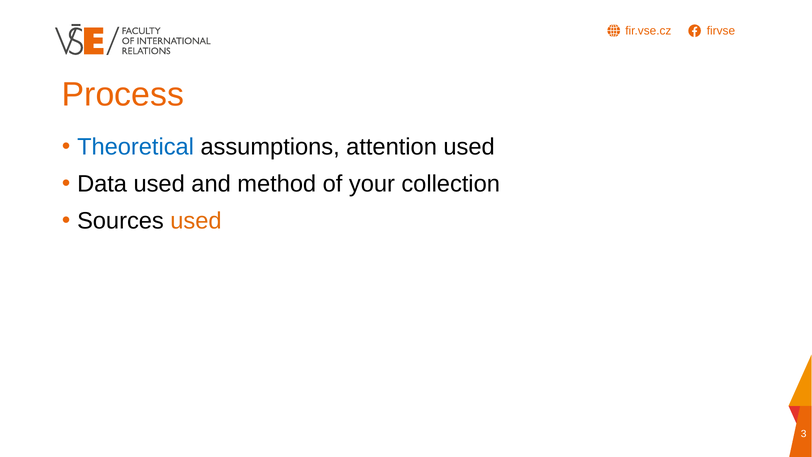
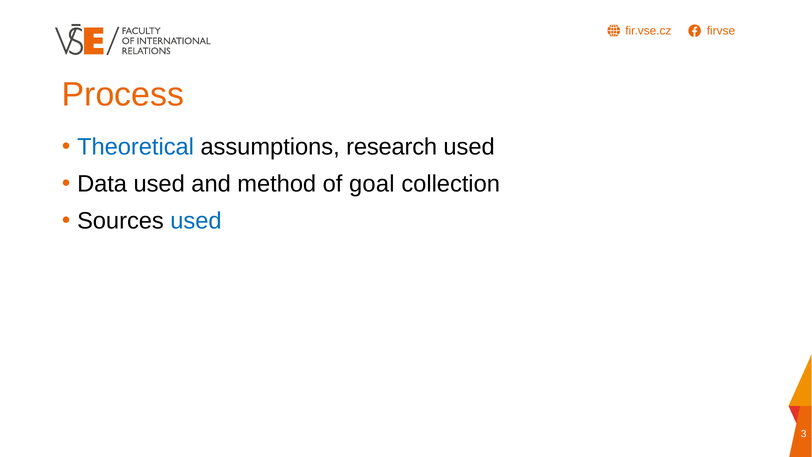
attention: attention -> research
your: your -> goal
used at (196, 221) colour: orange -> blue
